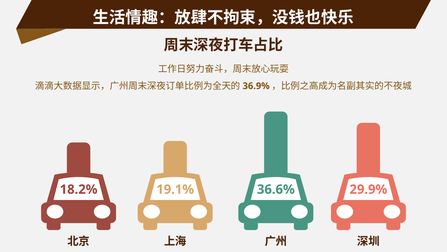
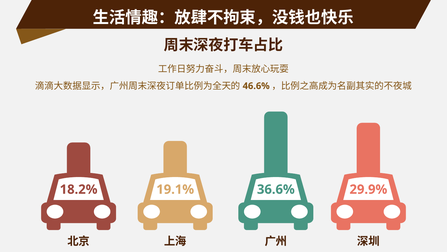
36.9%: 36.9% -> 46.6%
